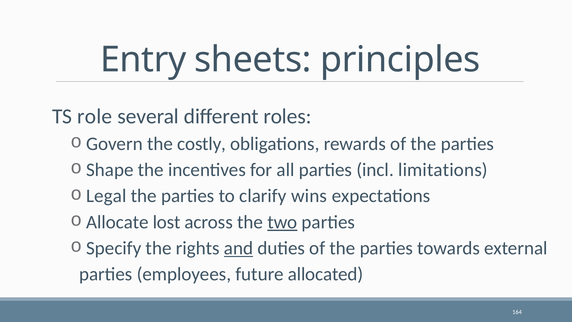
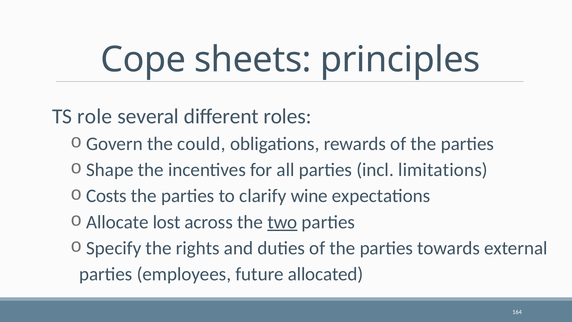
Entry: Entry -> Cope
costly: costly -> could
Legal: Legal -> Costs
wins: wins -> wine
and underline: present -> none
